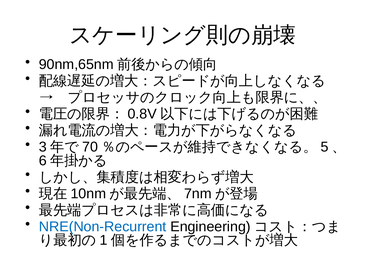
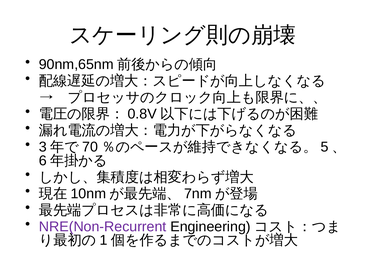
NRE(Non-Recurrent colour: blue -> purple
